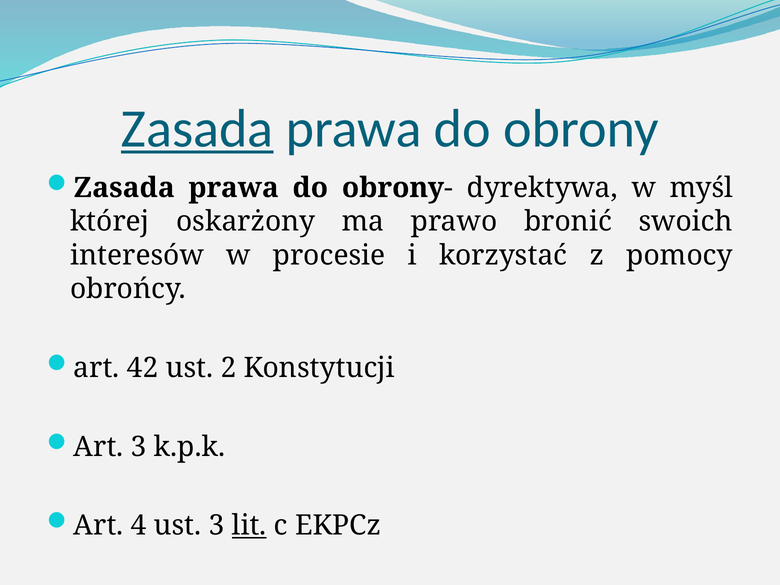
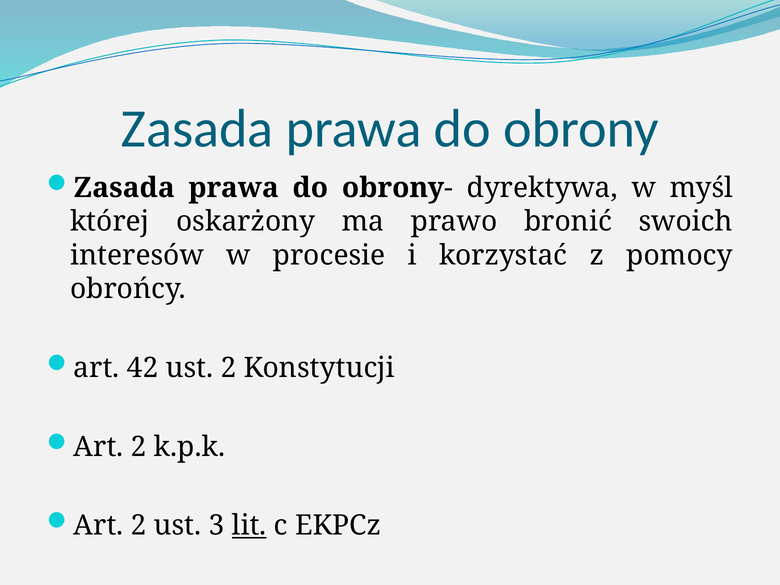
Zasada at (197, 129) underline: present -> none
3 at (139, 447): 3 -> 2
4 at (139, 526): 4 -> 2
